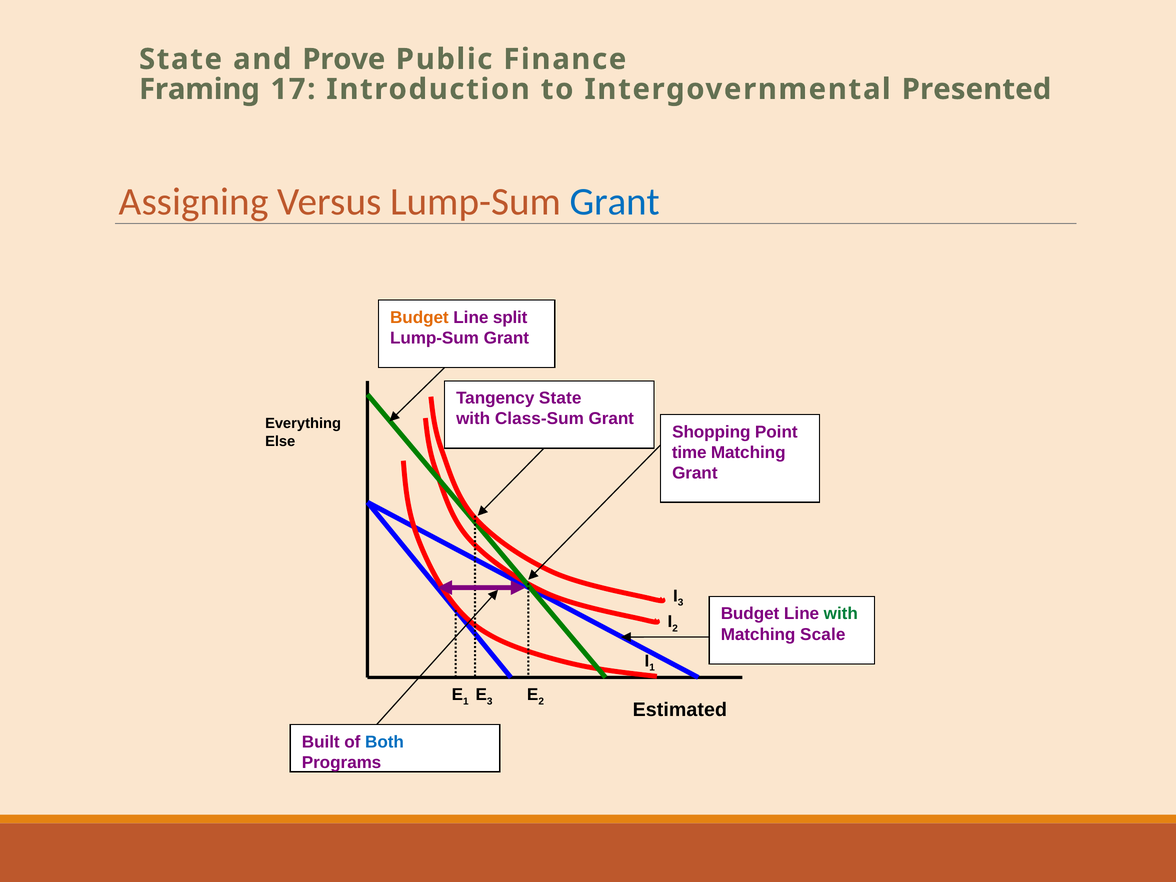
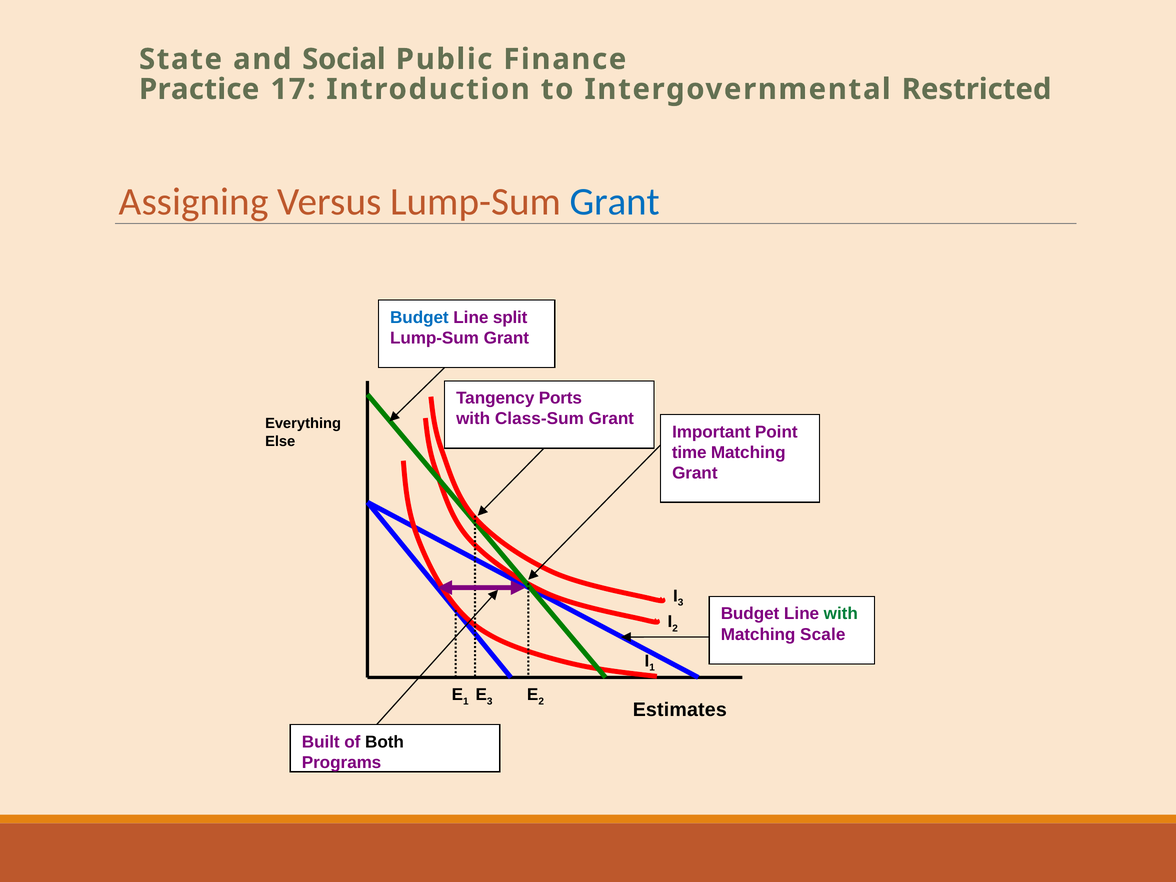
Prove: Prove -> Social
Framing: Framing -> Practice
Presented: Presented -> Restricted
Budget at (419, 317) colour: orange -> blue
Tangency State: State -> Ports
Shopping: Shopping -> Important
Estimated: Estimated -> Estimates
Both colour: blue -> black
